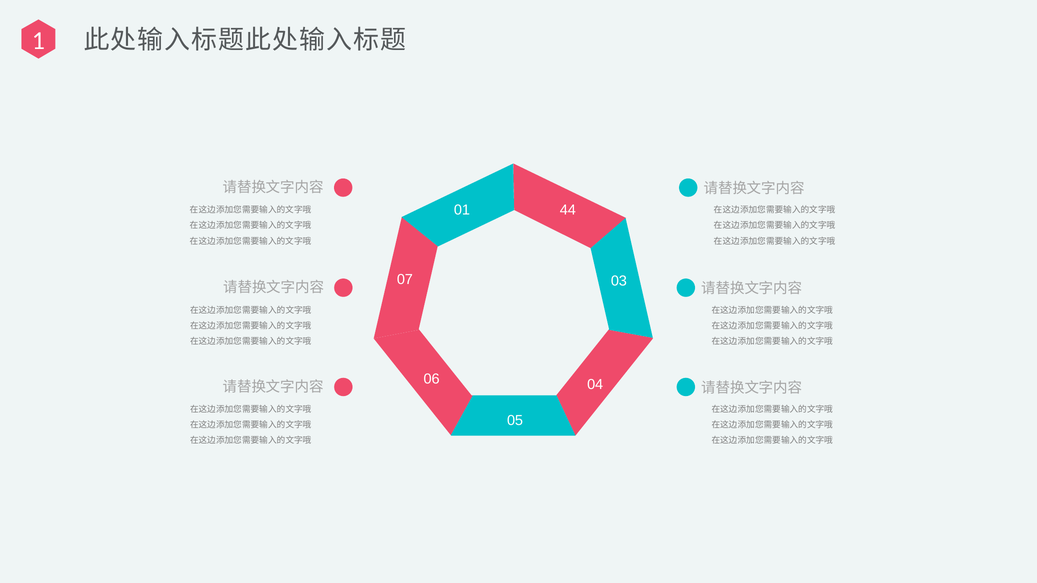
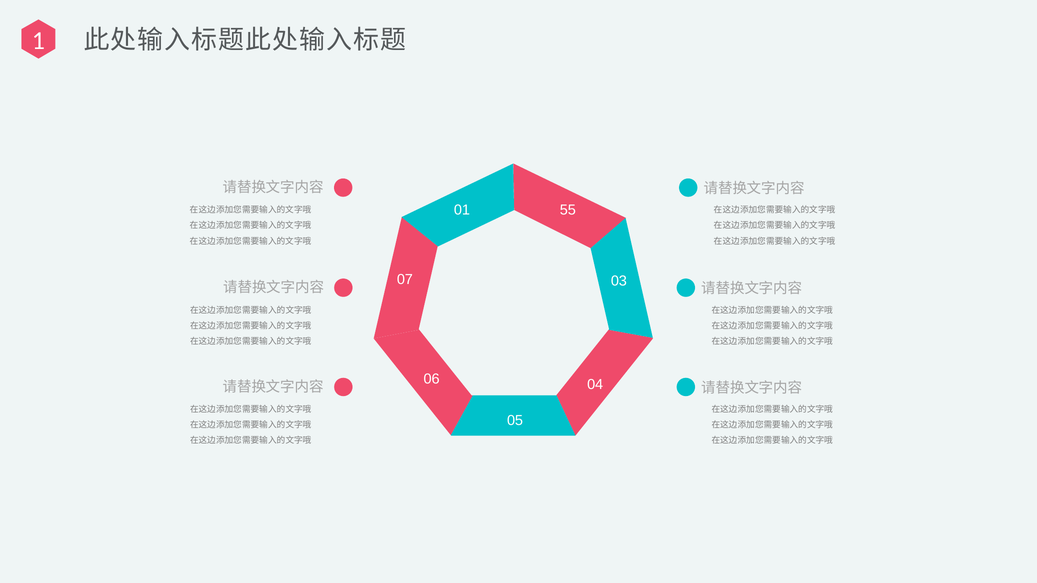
44: 44 -> 55
